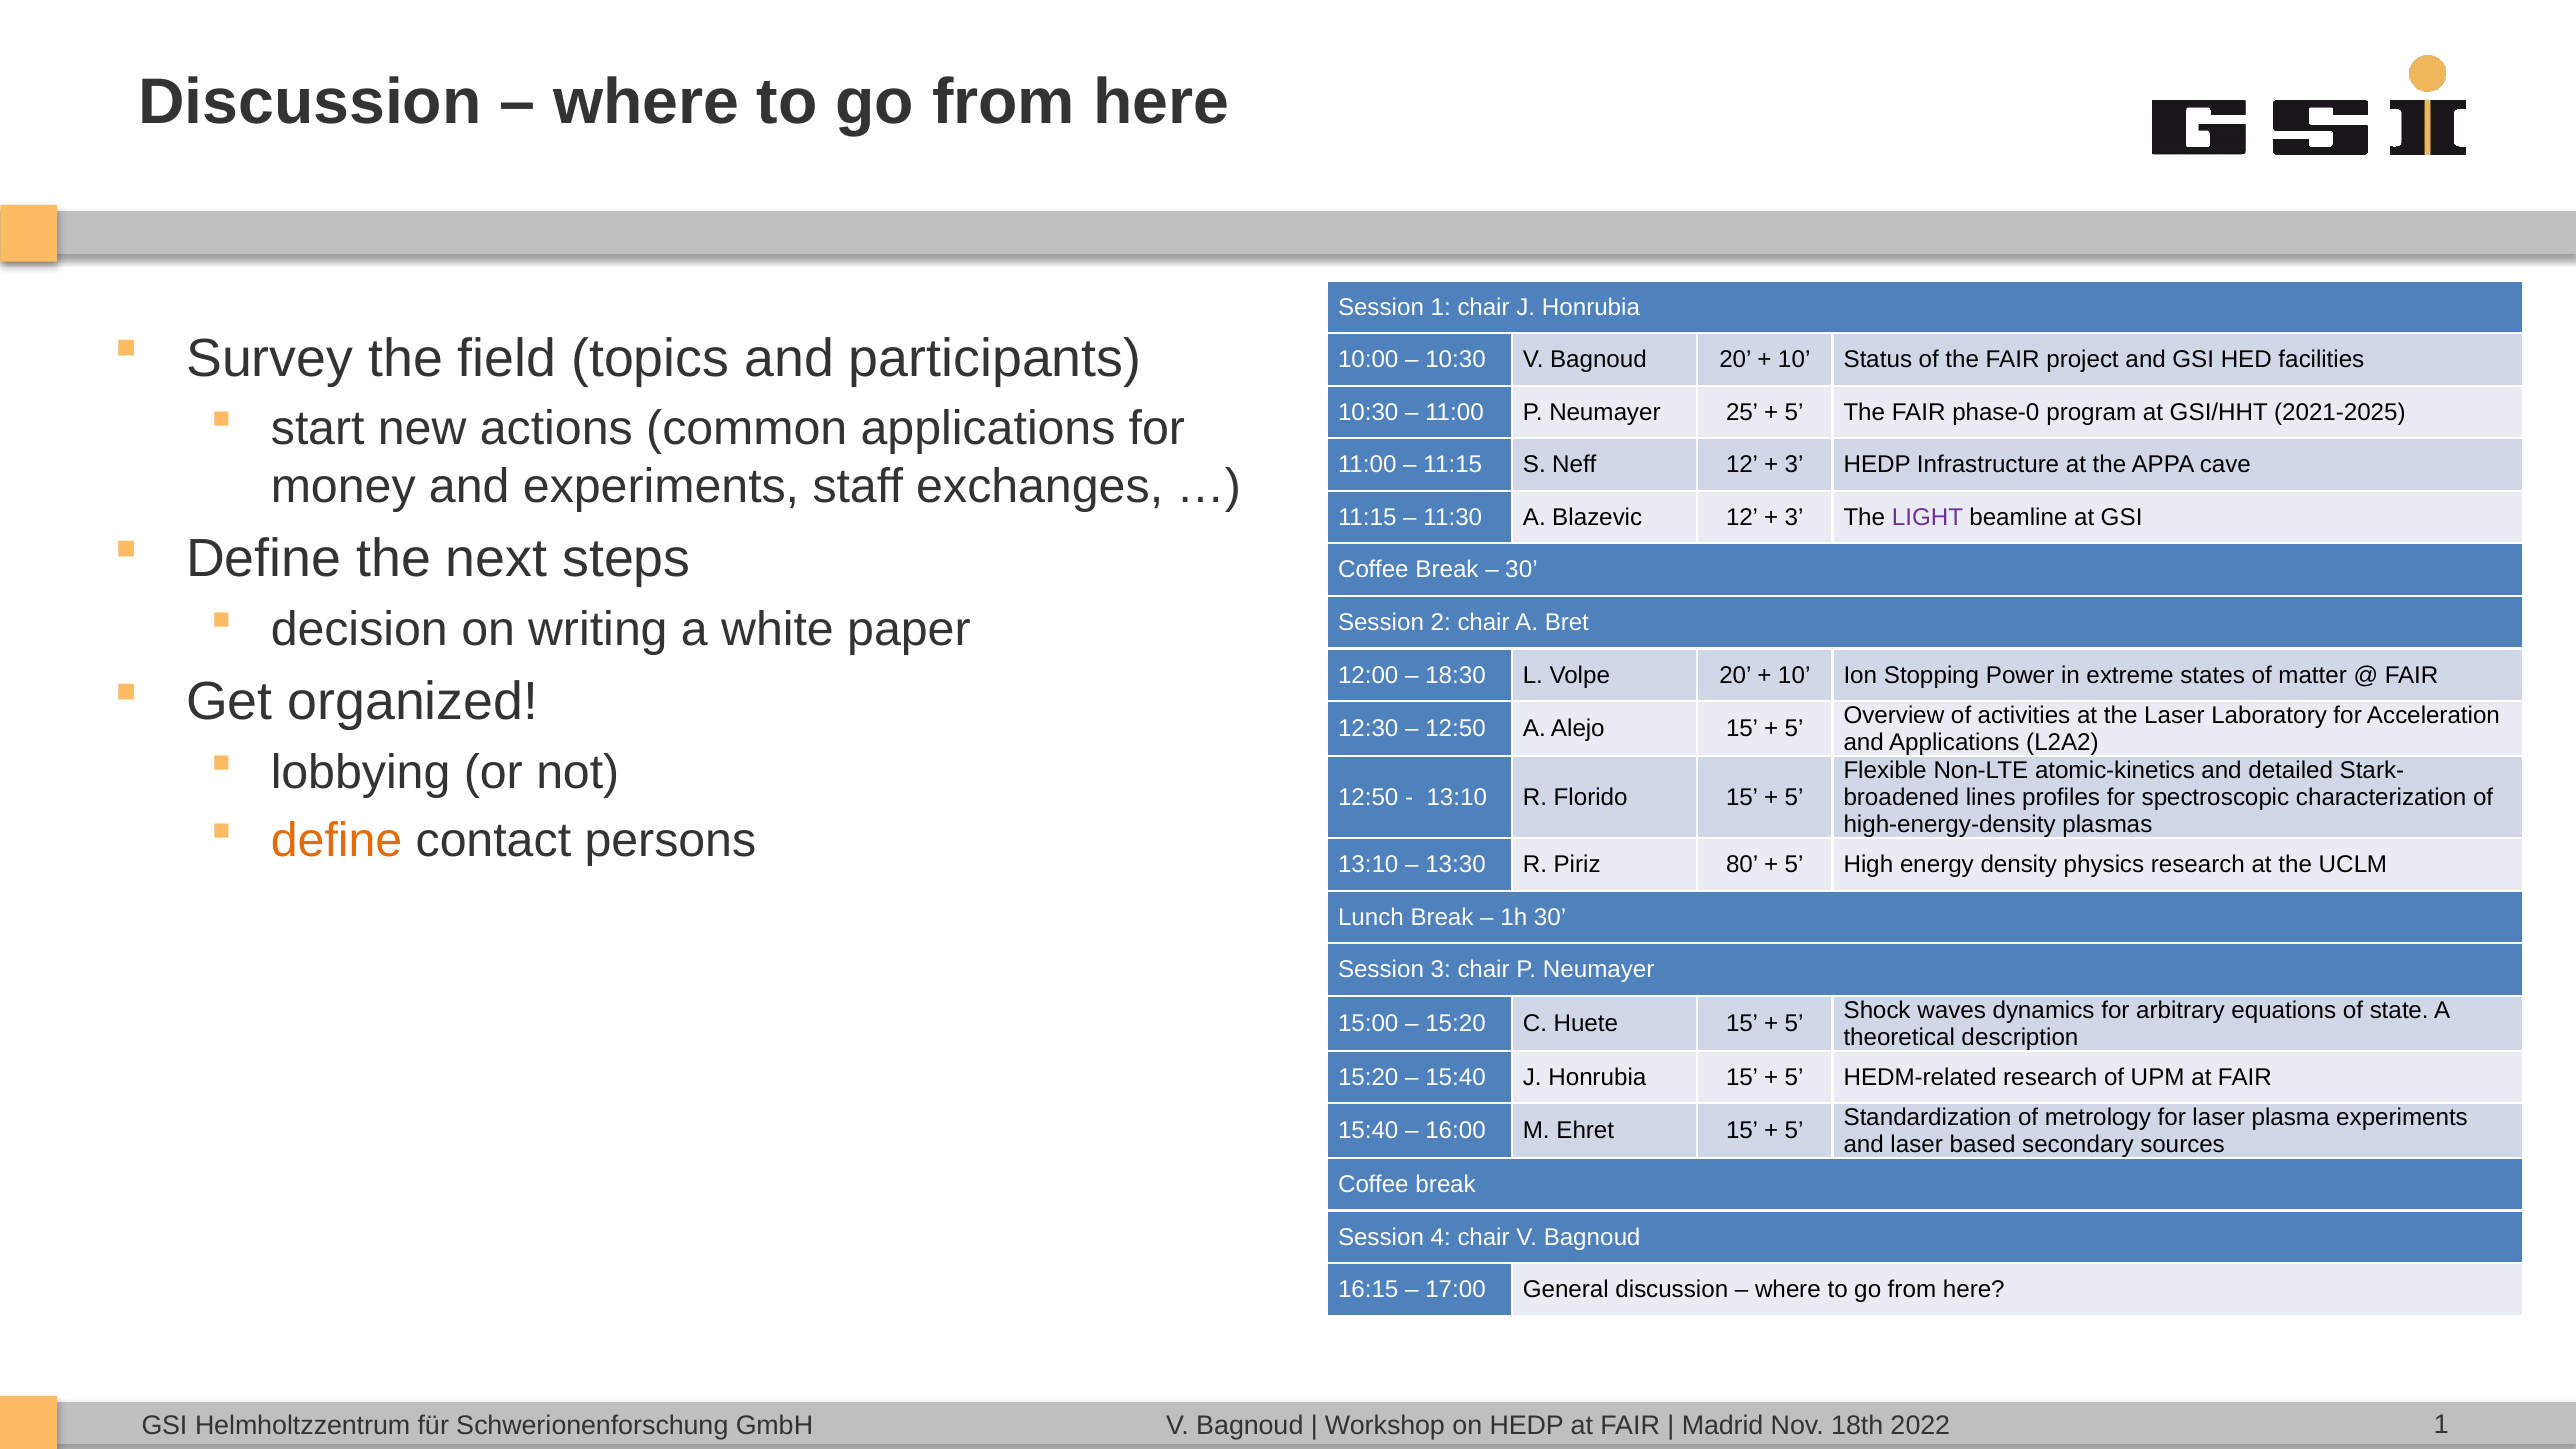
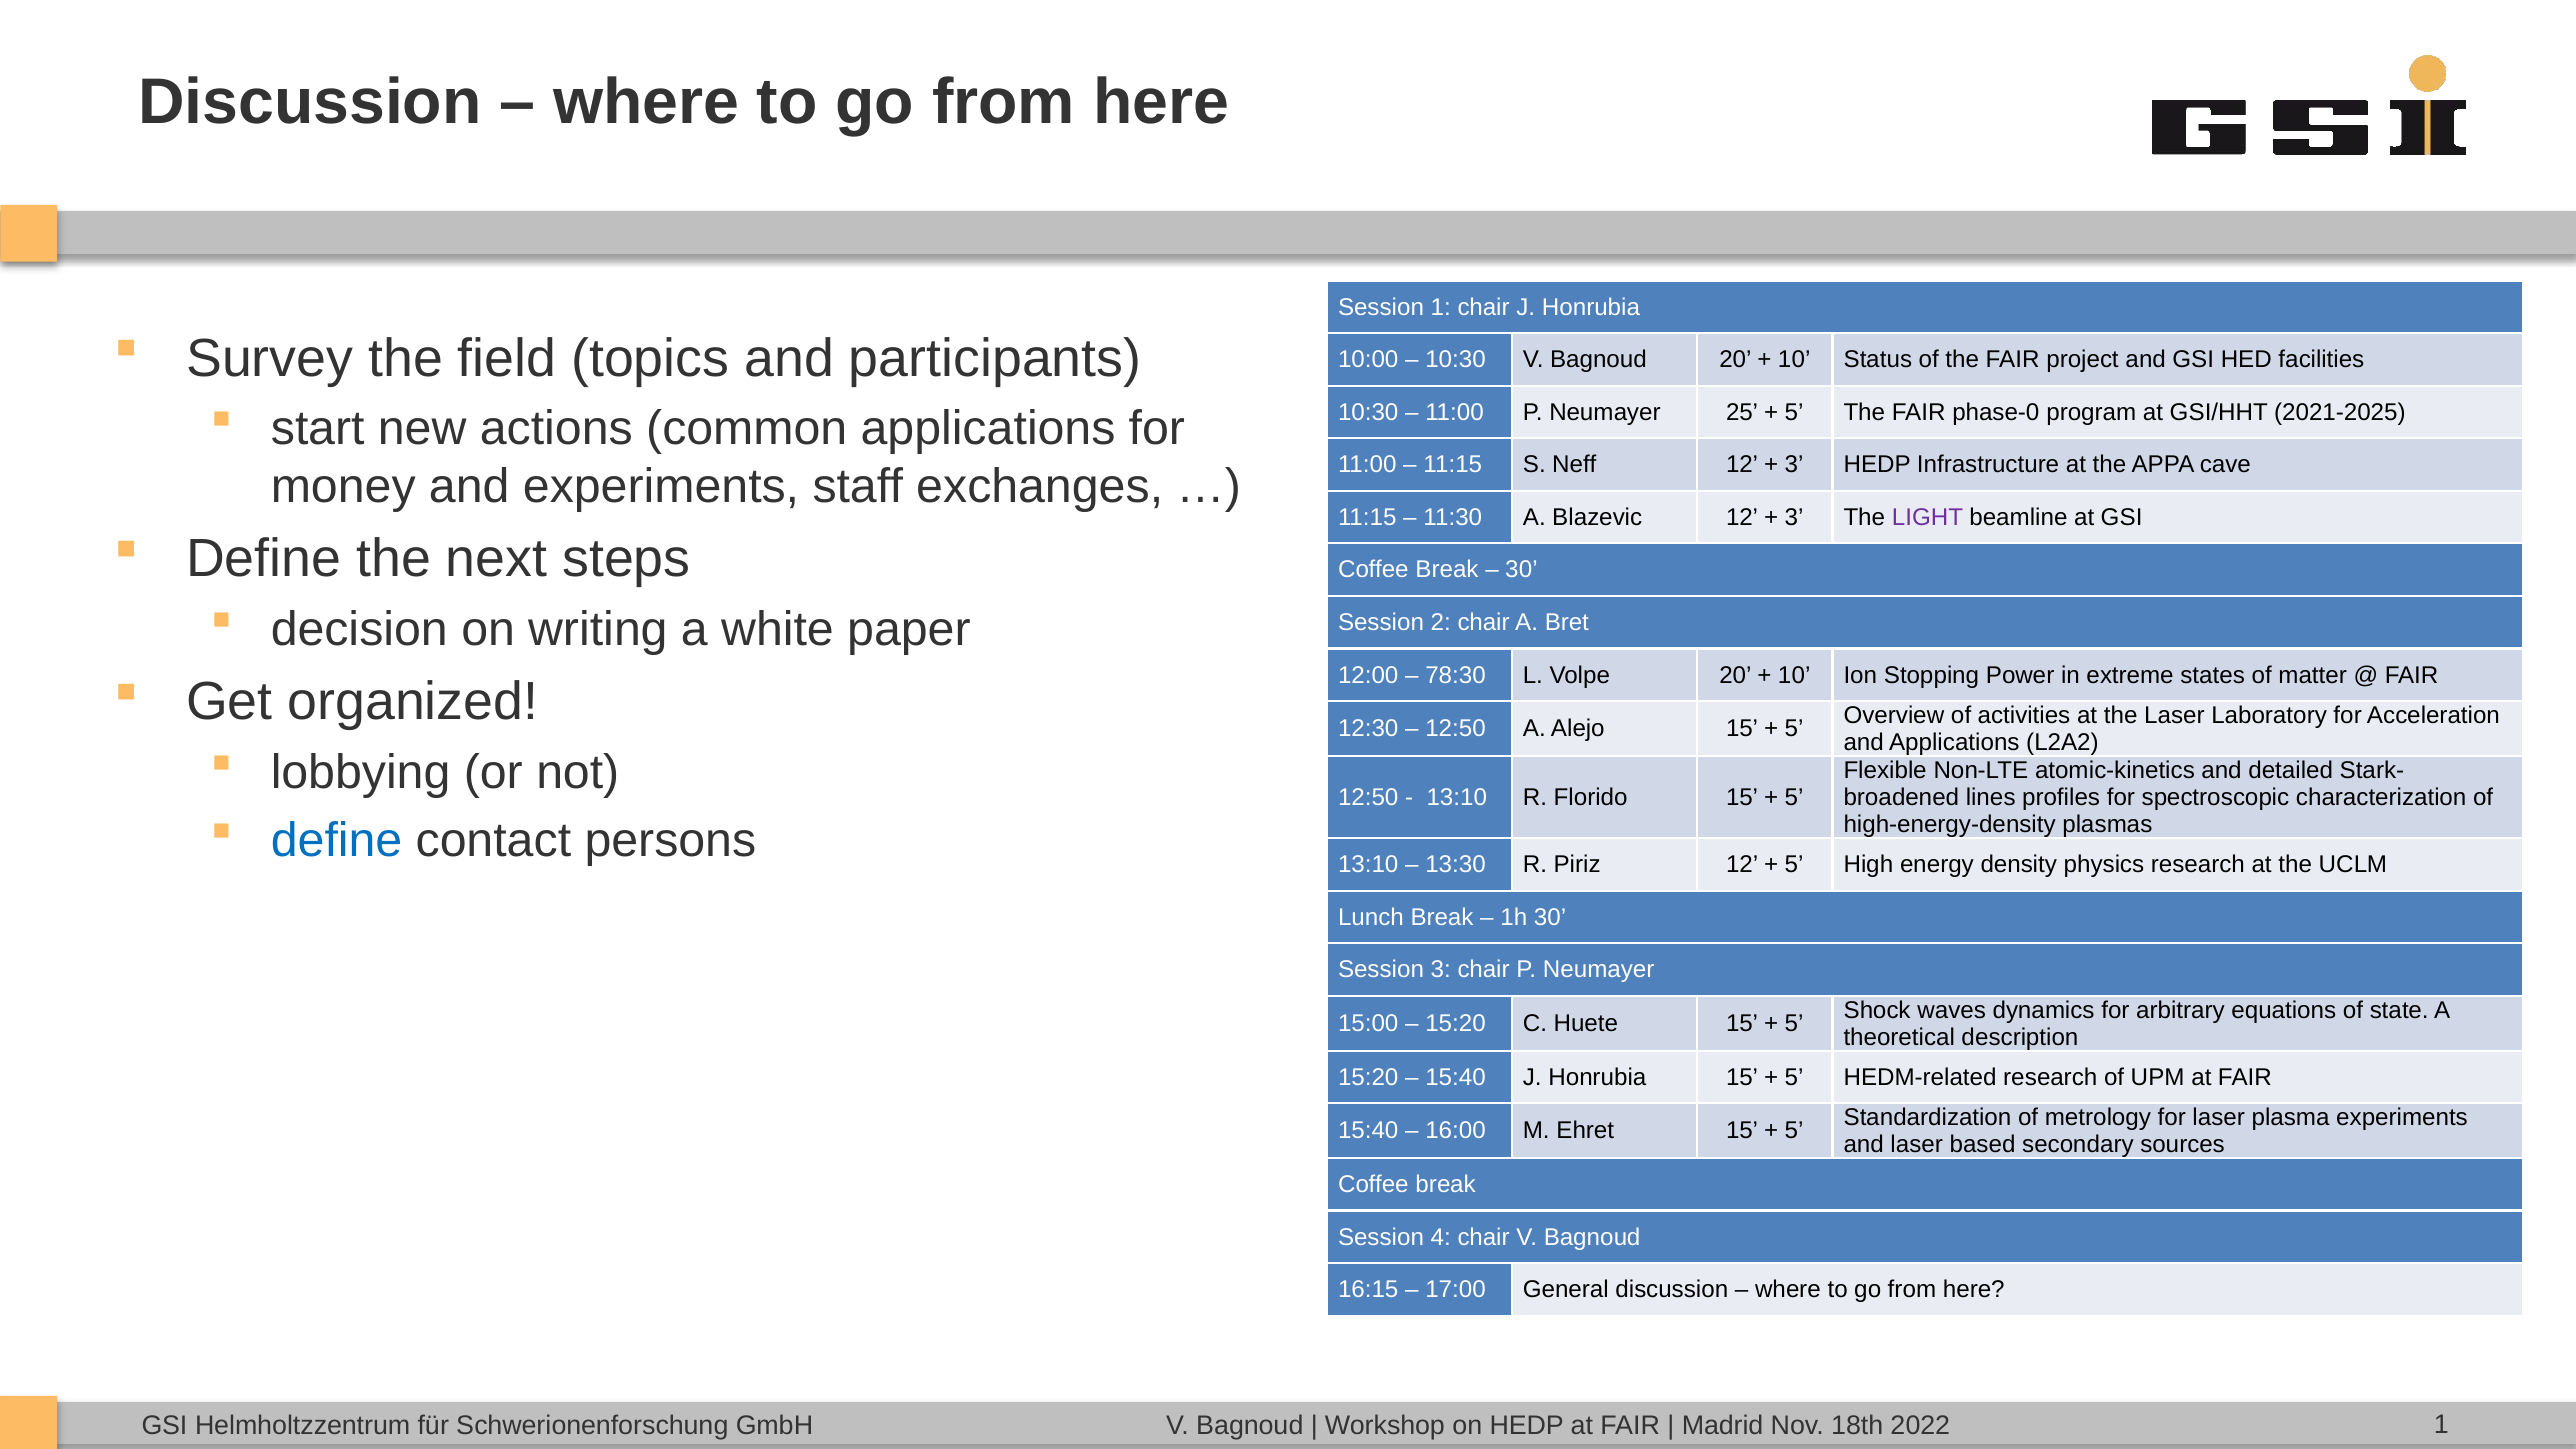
18:30: 18:30 -> 78:30
define at (337, 840) colour: orange -> blue
Piriz 80: 80 -> 12
